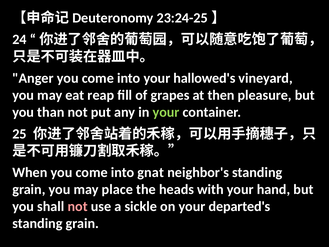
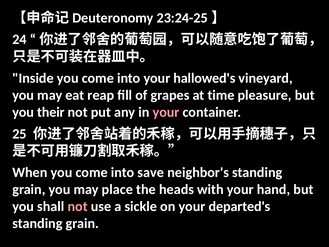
Anger: Anger -> Inside
then: then -> time
than: than -> their
your at (166, 112) colour: light green -> pink
gnat: gnat -> save
